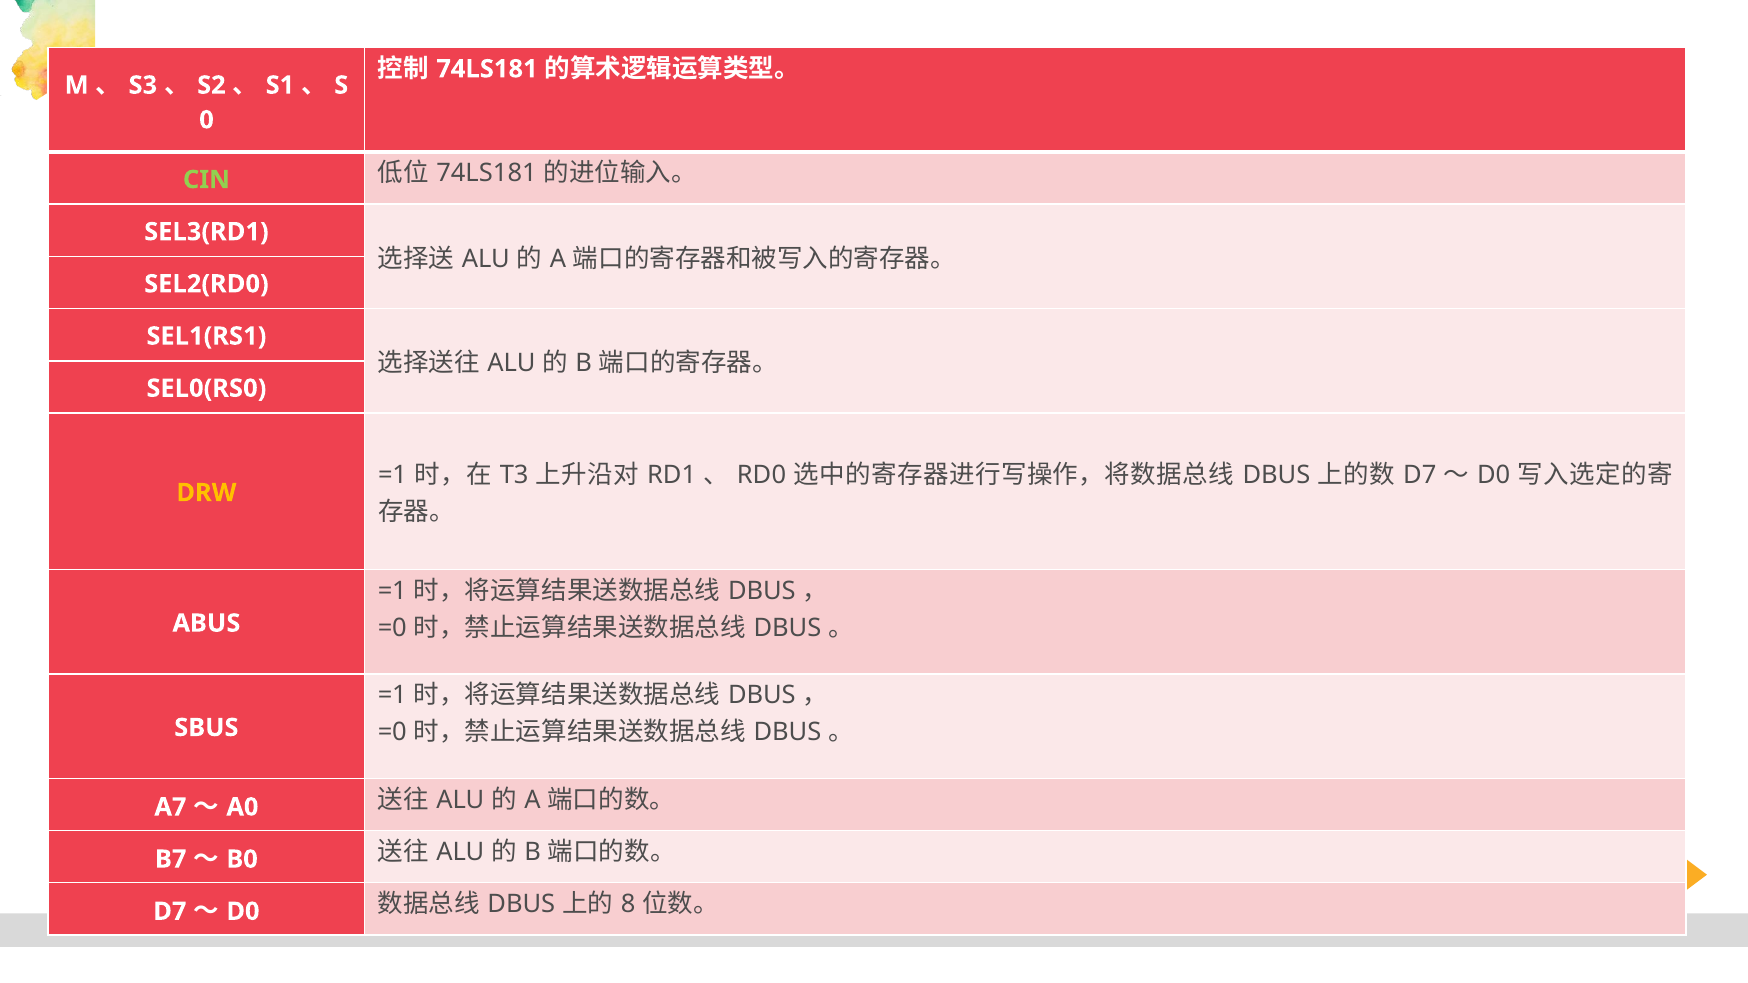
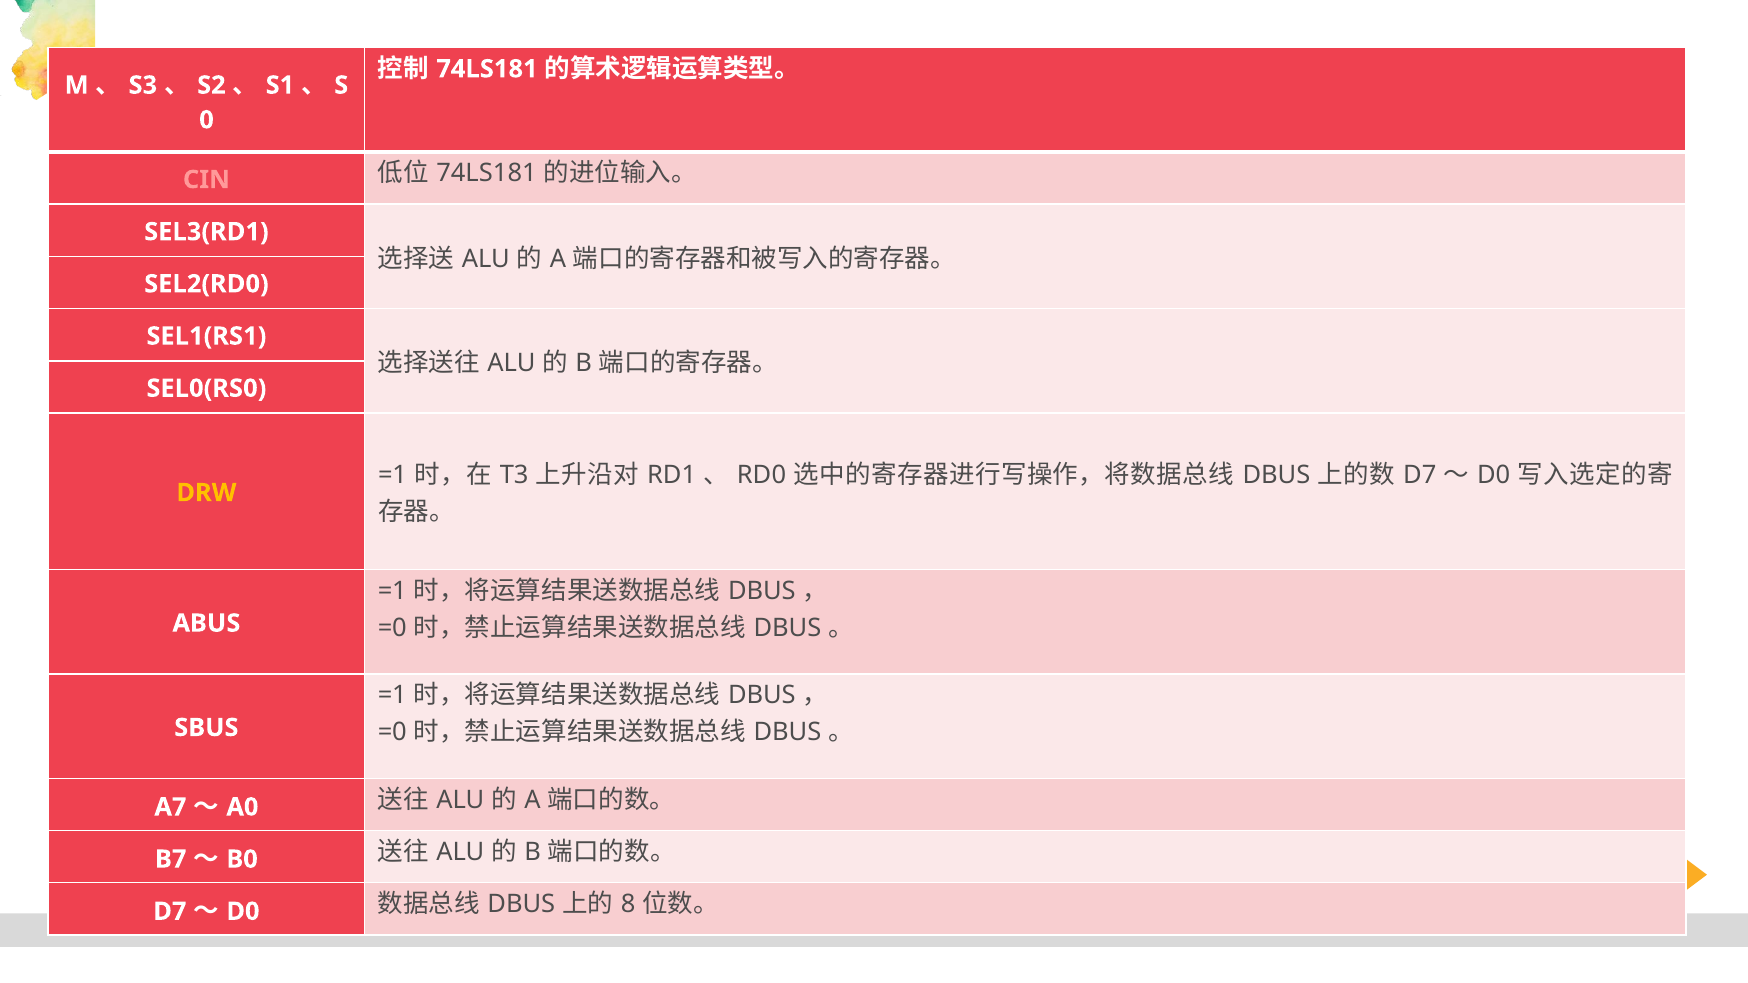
CIN colour: light green -> pink
